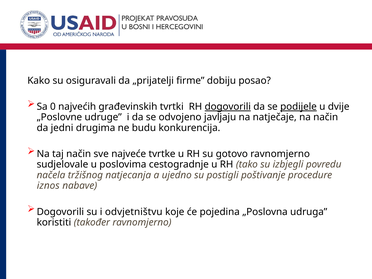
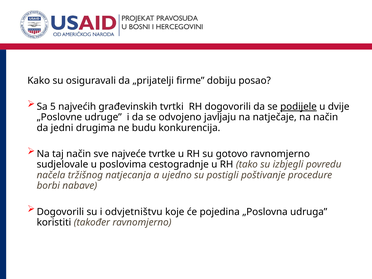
0: 0 -> 5
dogovorili at (228, 107) underline: present -> none
iznos: iznos -> borbi
